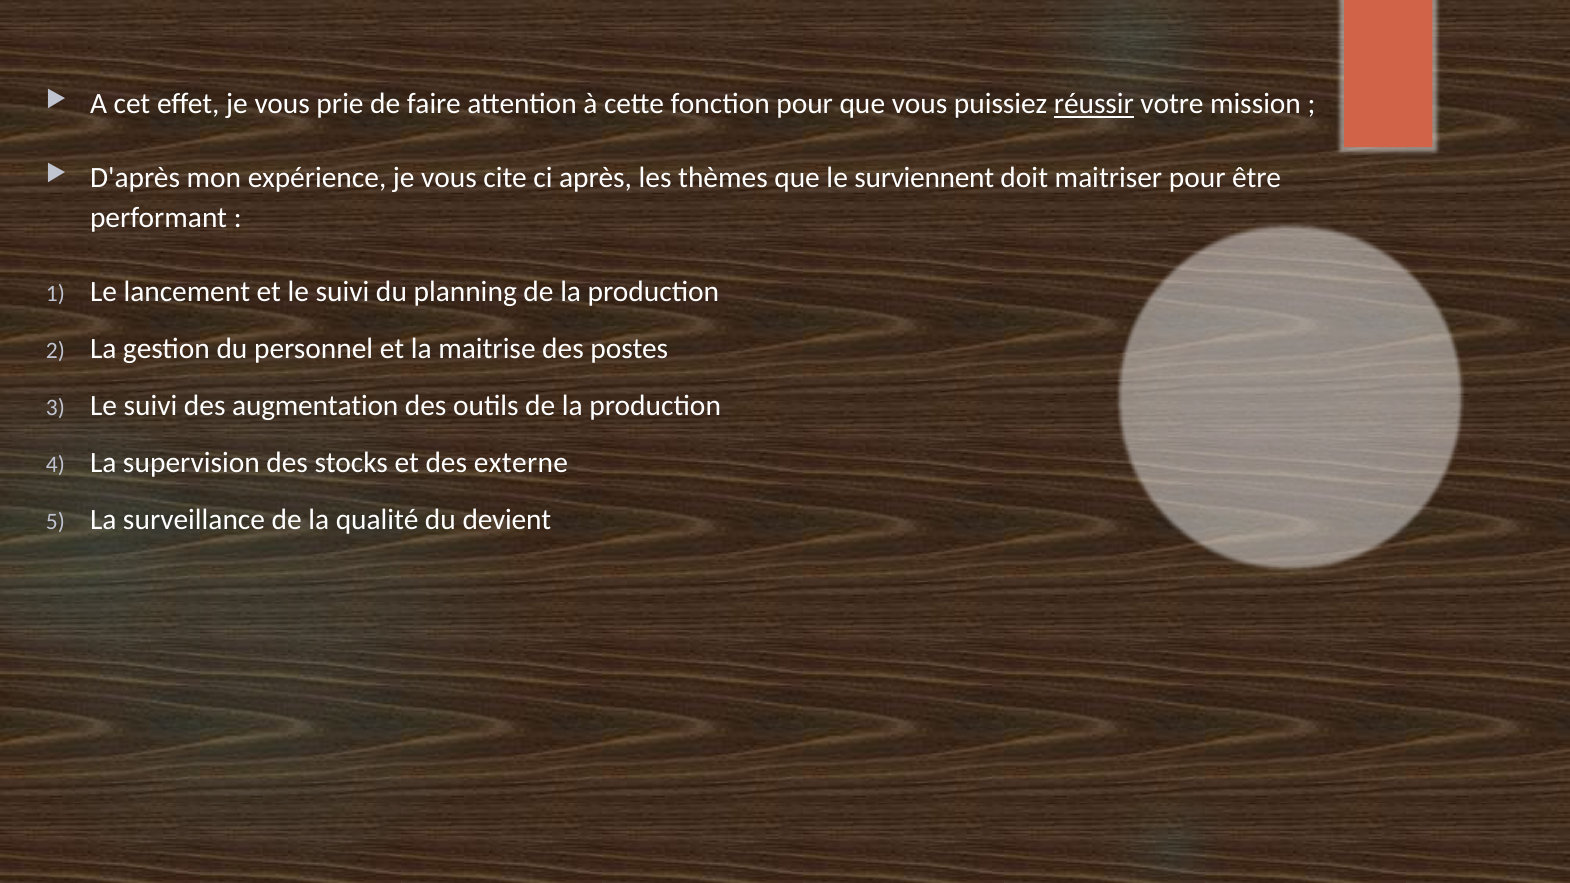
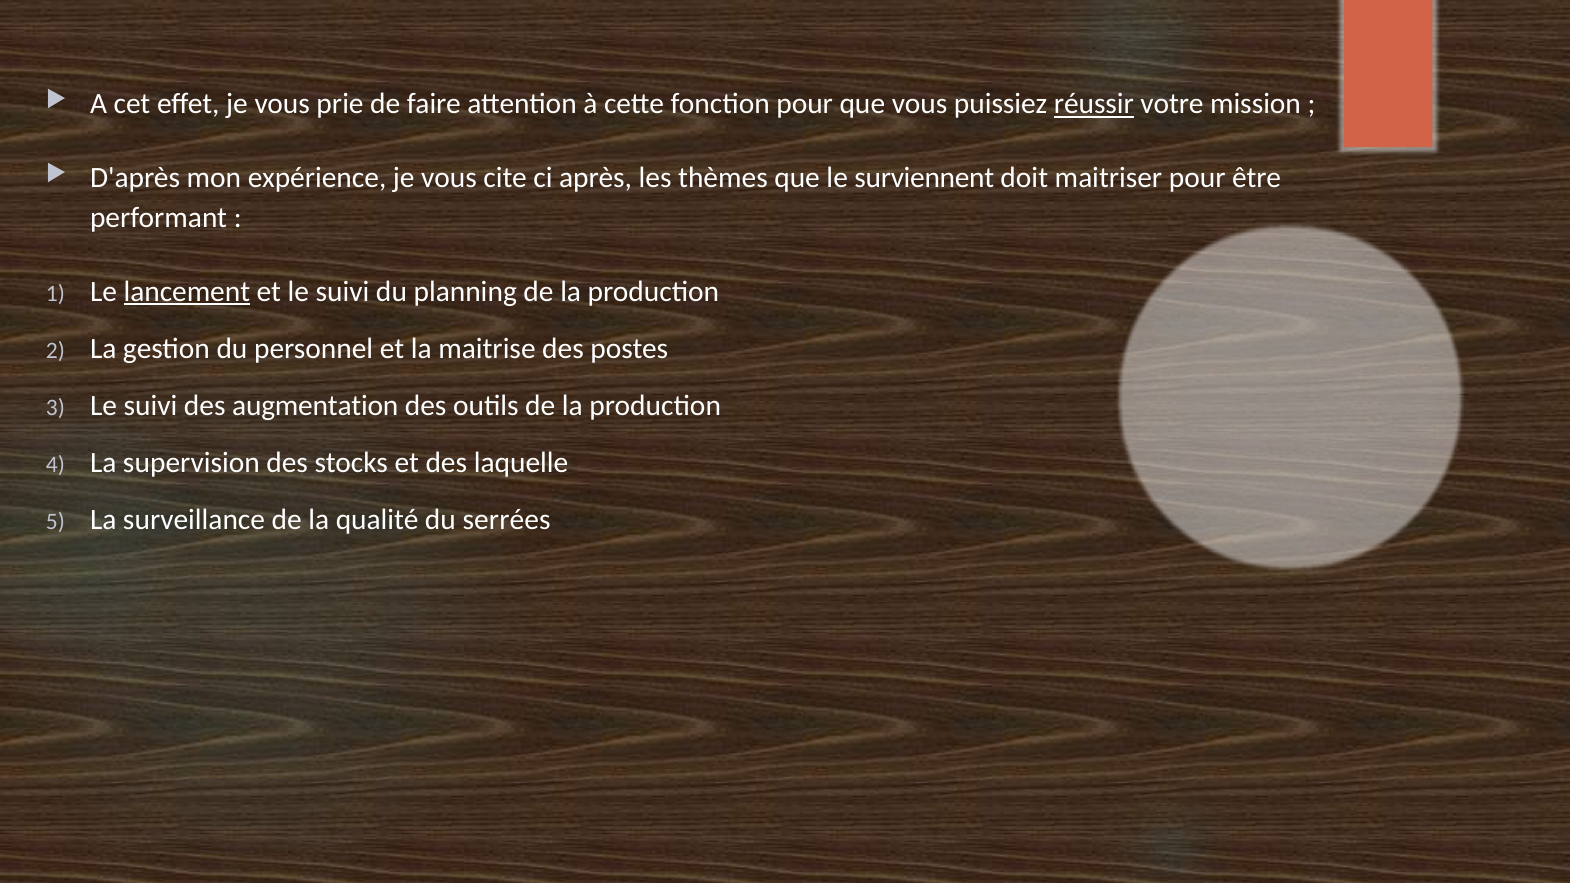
lancement underline: none -> present
externe: externe -> laquelle
devient: devient -> serrées
